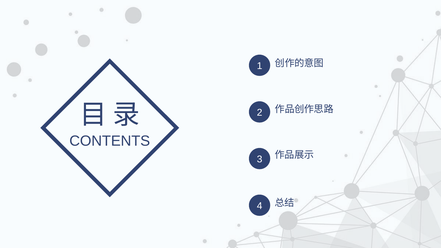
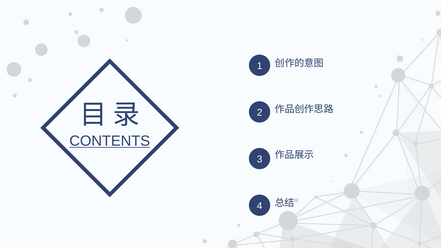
CONTENTS underline: none -> present
